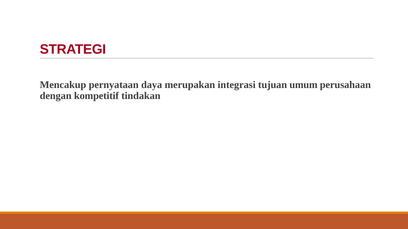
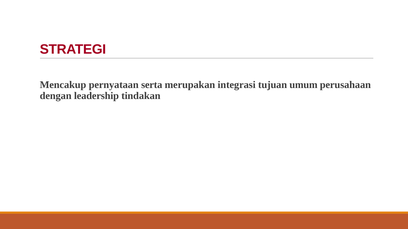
daya: daya -> serta
kompetitif: kompetitif -> leadership
